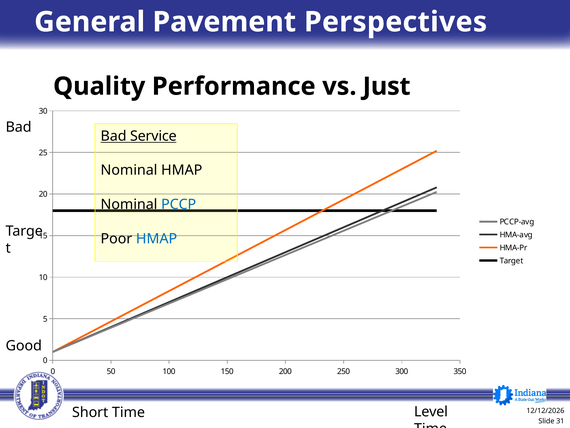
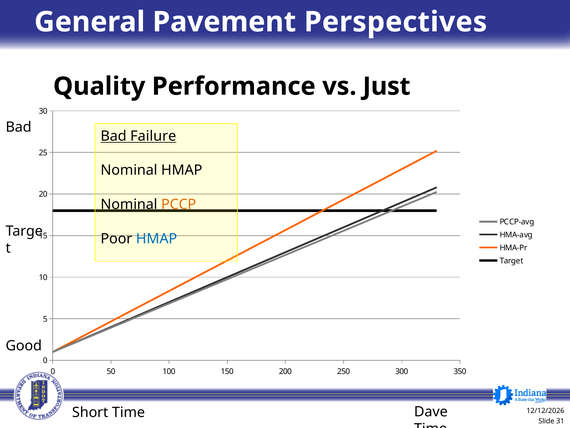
Service: Service -> Failure
PCCP colour: blue -> orange
Level: Level -> Dave
